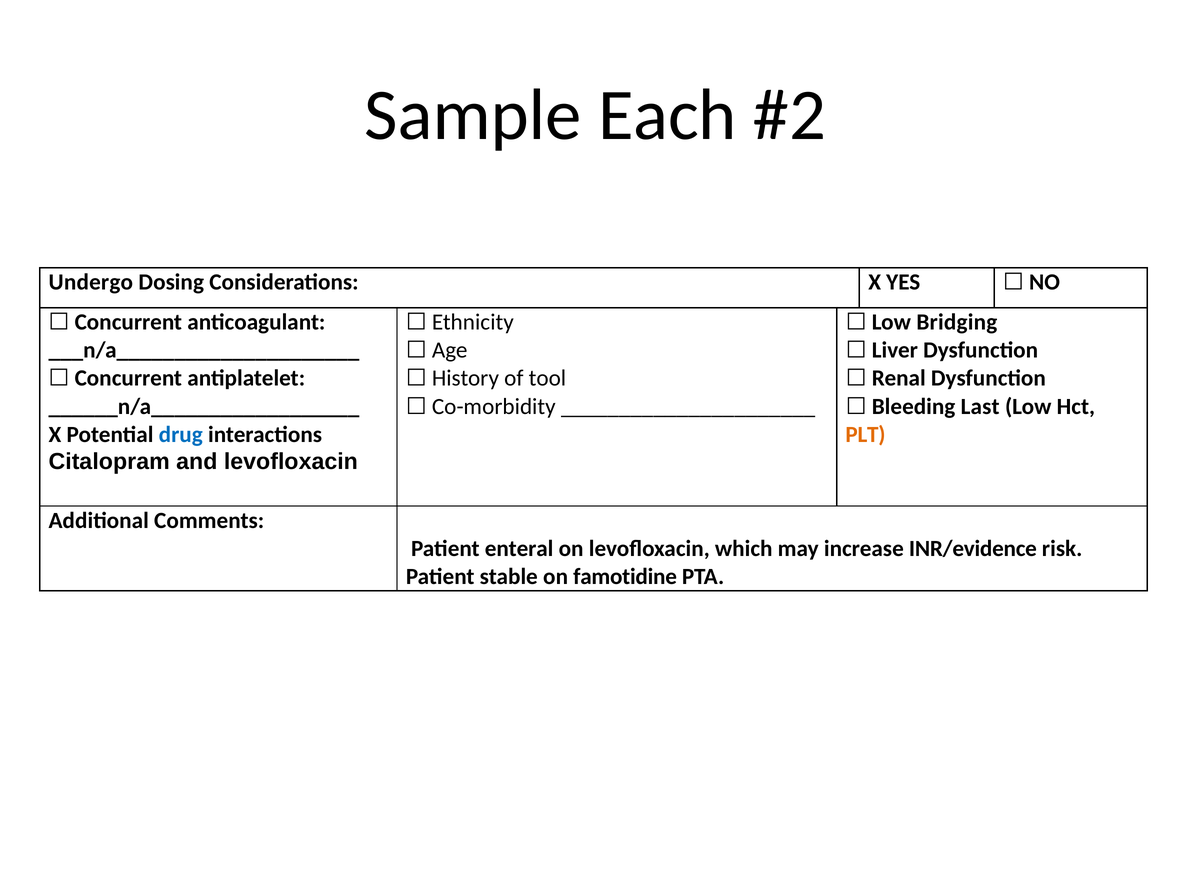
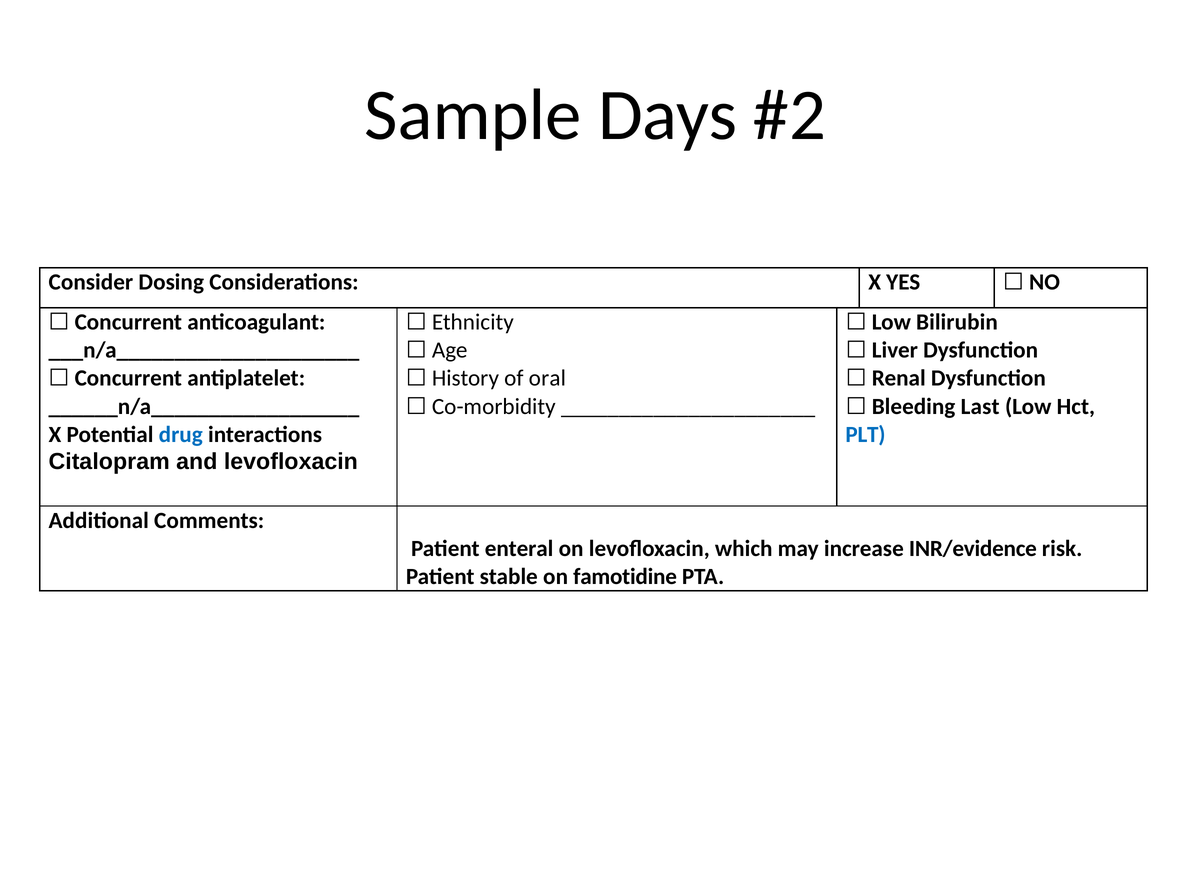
Each: Each -> Days
Undergo: Undergo -> Consider
Bridging: Bridging -> Bilirubin
tool: tool -> oral
PLT colour: orange -> blue
